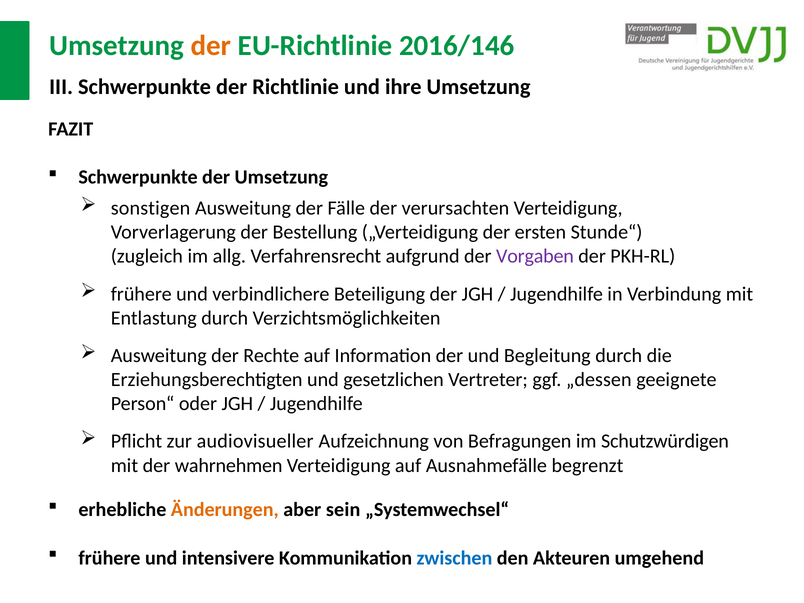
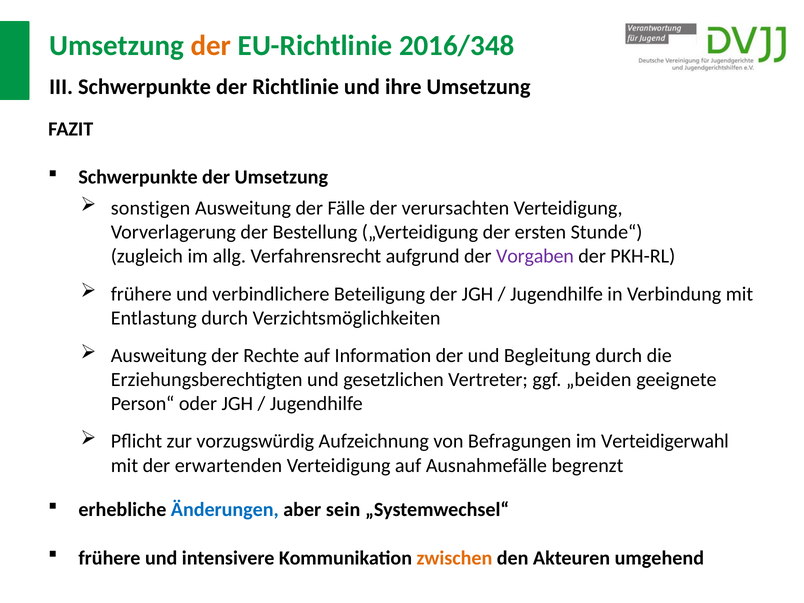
2016/146: 2016/146 -> 2016/348
„dessen: „dessen -> „beiden
audiovisueller: audiovisueller -> vorzugswürdig
Schutzwürdigen: Schutzwürdigen -> Verteidigerwahl
wahrnehmen: wahrnehmen -> erwartenden
Änderungen colour: orange -> blue
zwischen colour: blue -> orange
